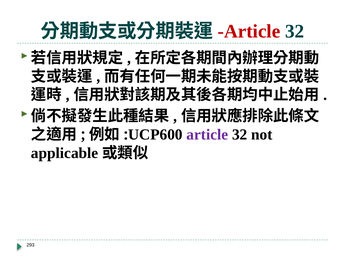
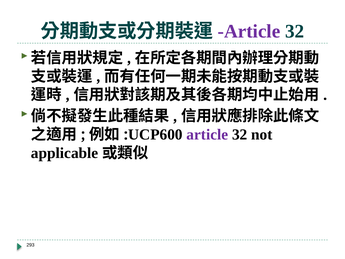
Article at (249, 31) colour: red -> purple
